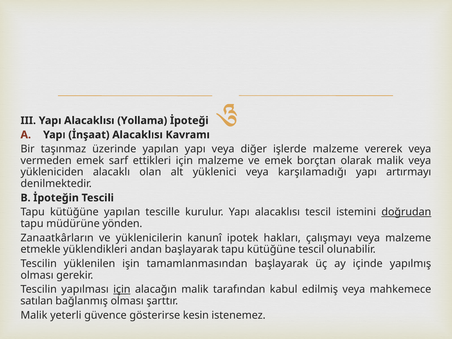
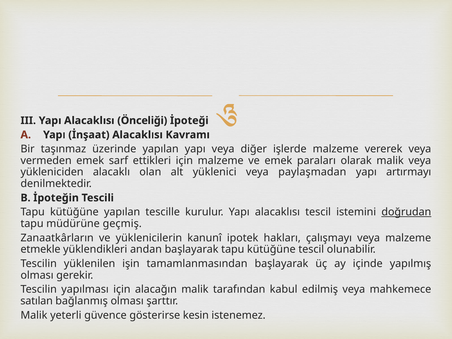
Yollama: Yollama -> Önceliği
borçtan: borçtan -> paraları
karşılamadığı: karşılamadığı -> paylaşmadan
yönden: yönden -> geçmiş
için at (122, 289) underline: present -> none
